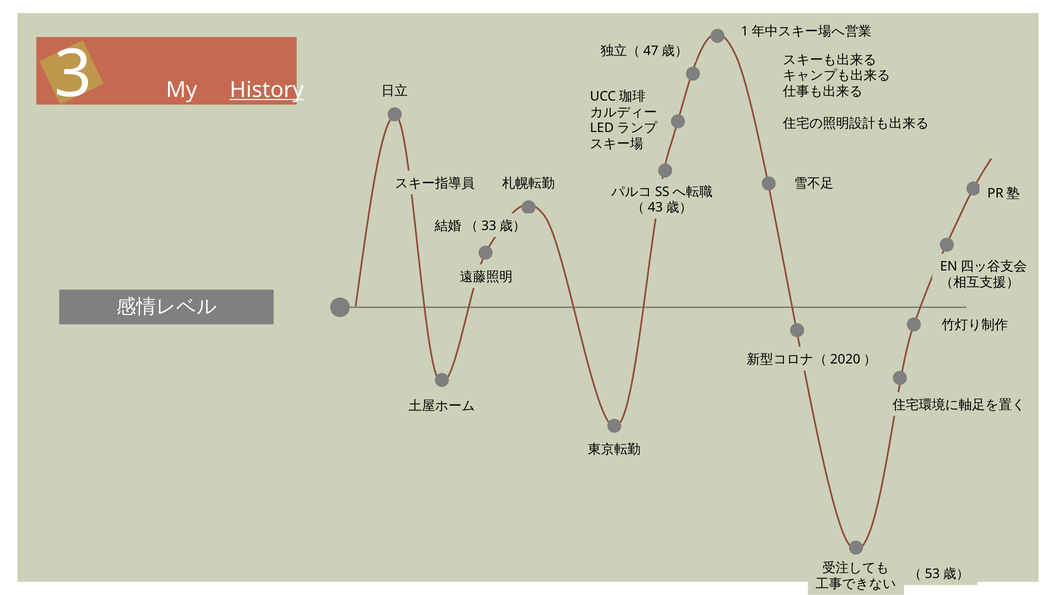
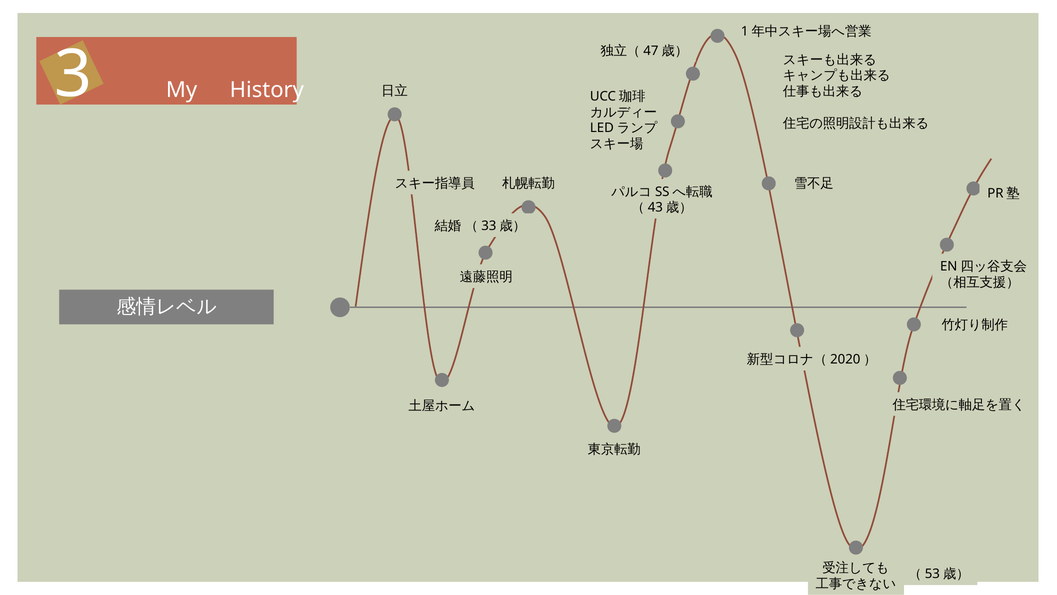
History underline: present -> none
